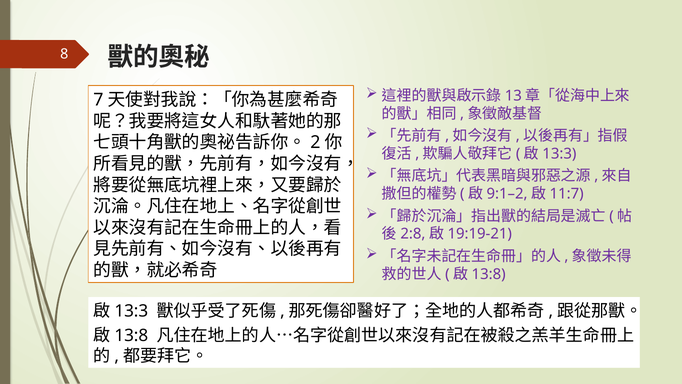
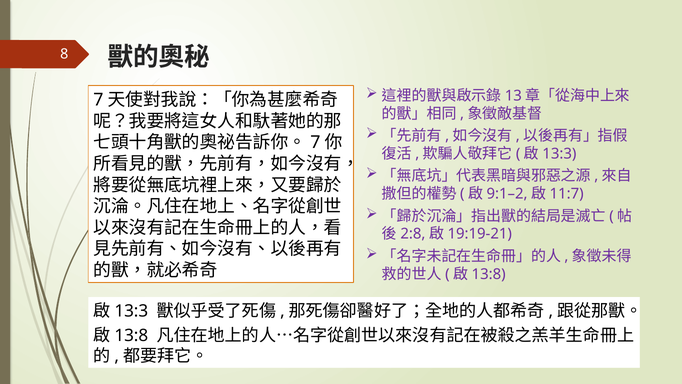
2 at (315, 142): 2 -> 7
